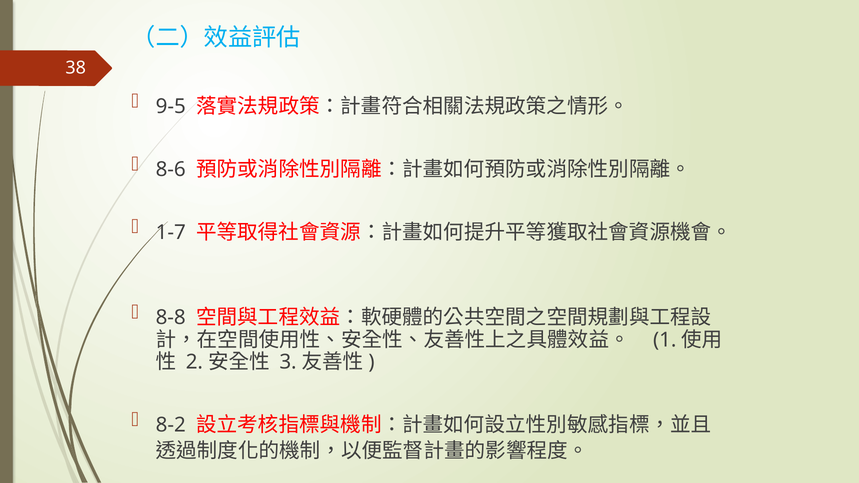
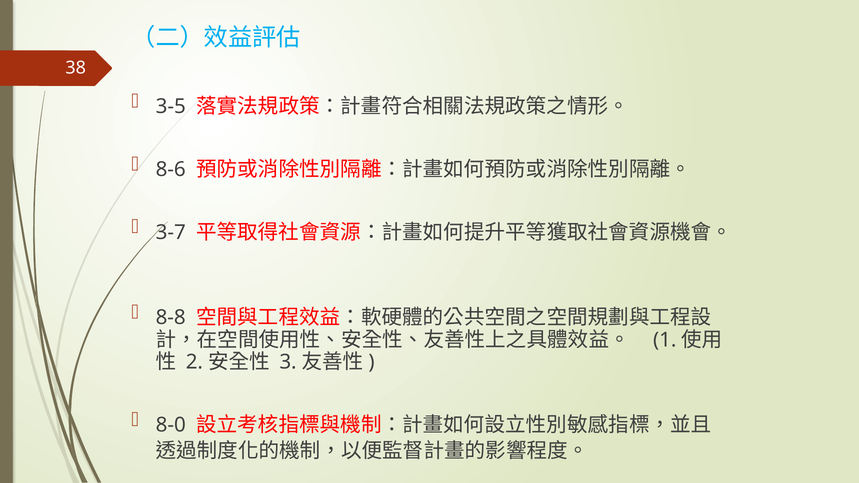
9-5: 9-5 -> 3-5
1-7: 1-7 -> 3-7
8-2: 8-2 -> 8-0
